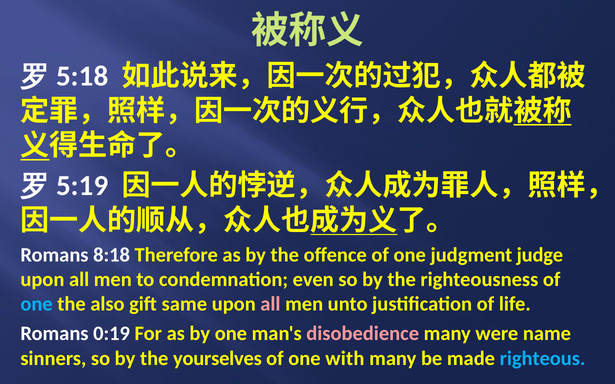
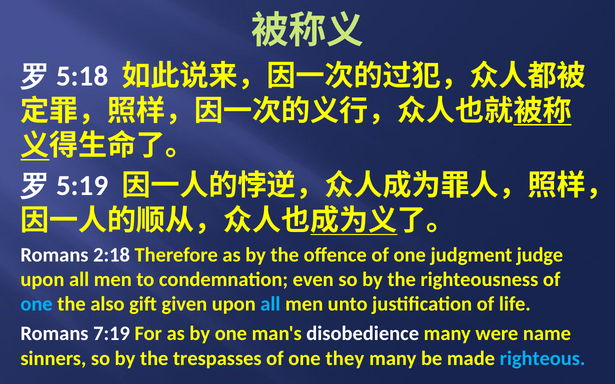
8:18: 8:18 -> 2:18
same: same -> given
all at (270, 304) colour: pink -> light blue
0:19: 0:19 -> 7:19
disobedience colour: pink -> white
yourselves: yourselves -> trespasses
with: with -> they
